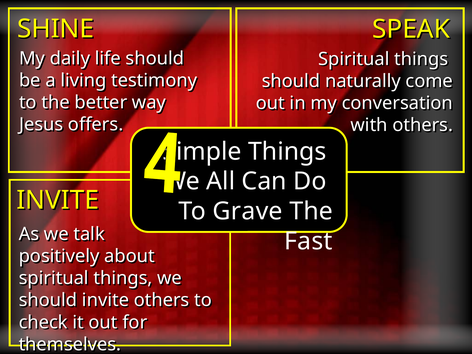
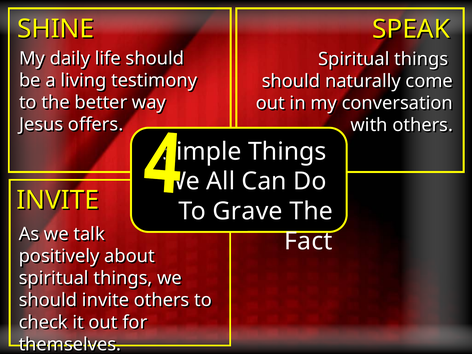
Fast: Fast -> Fact
